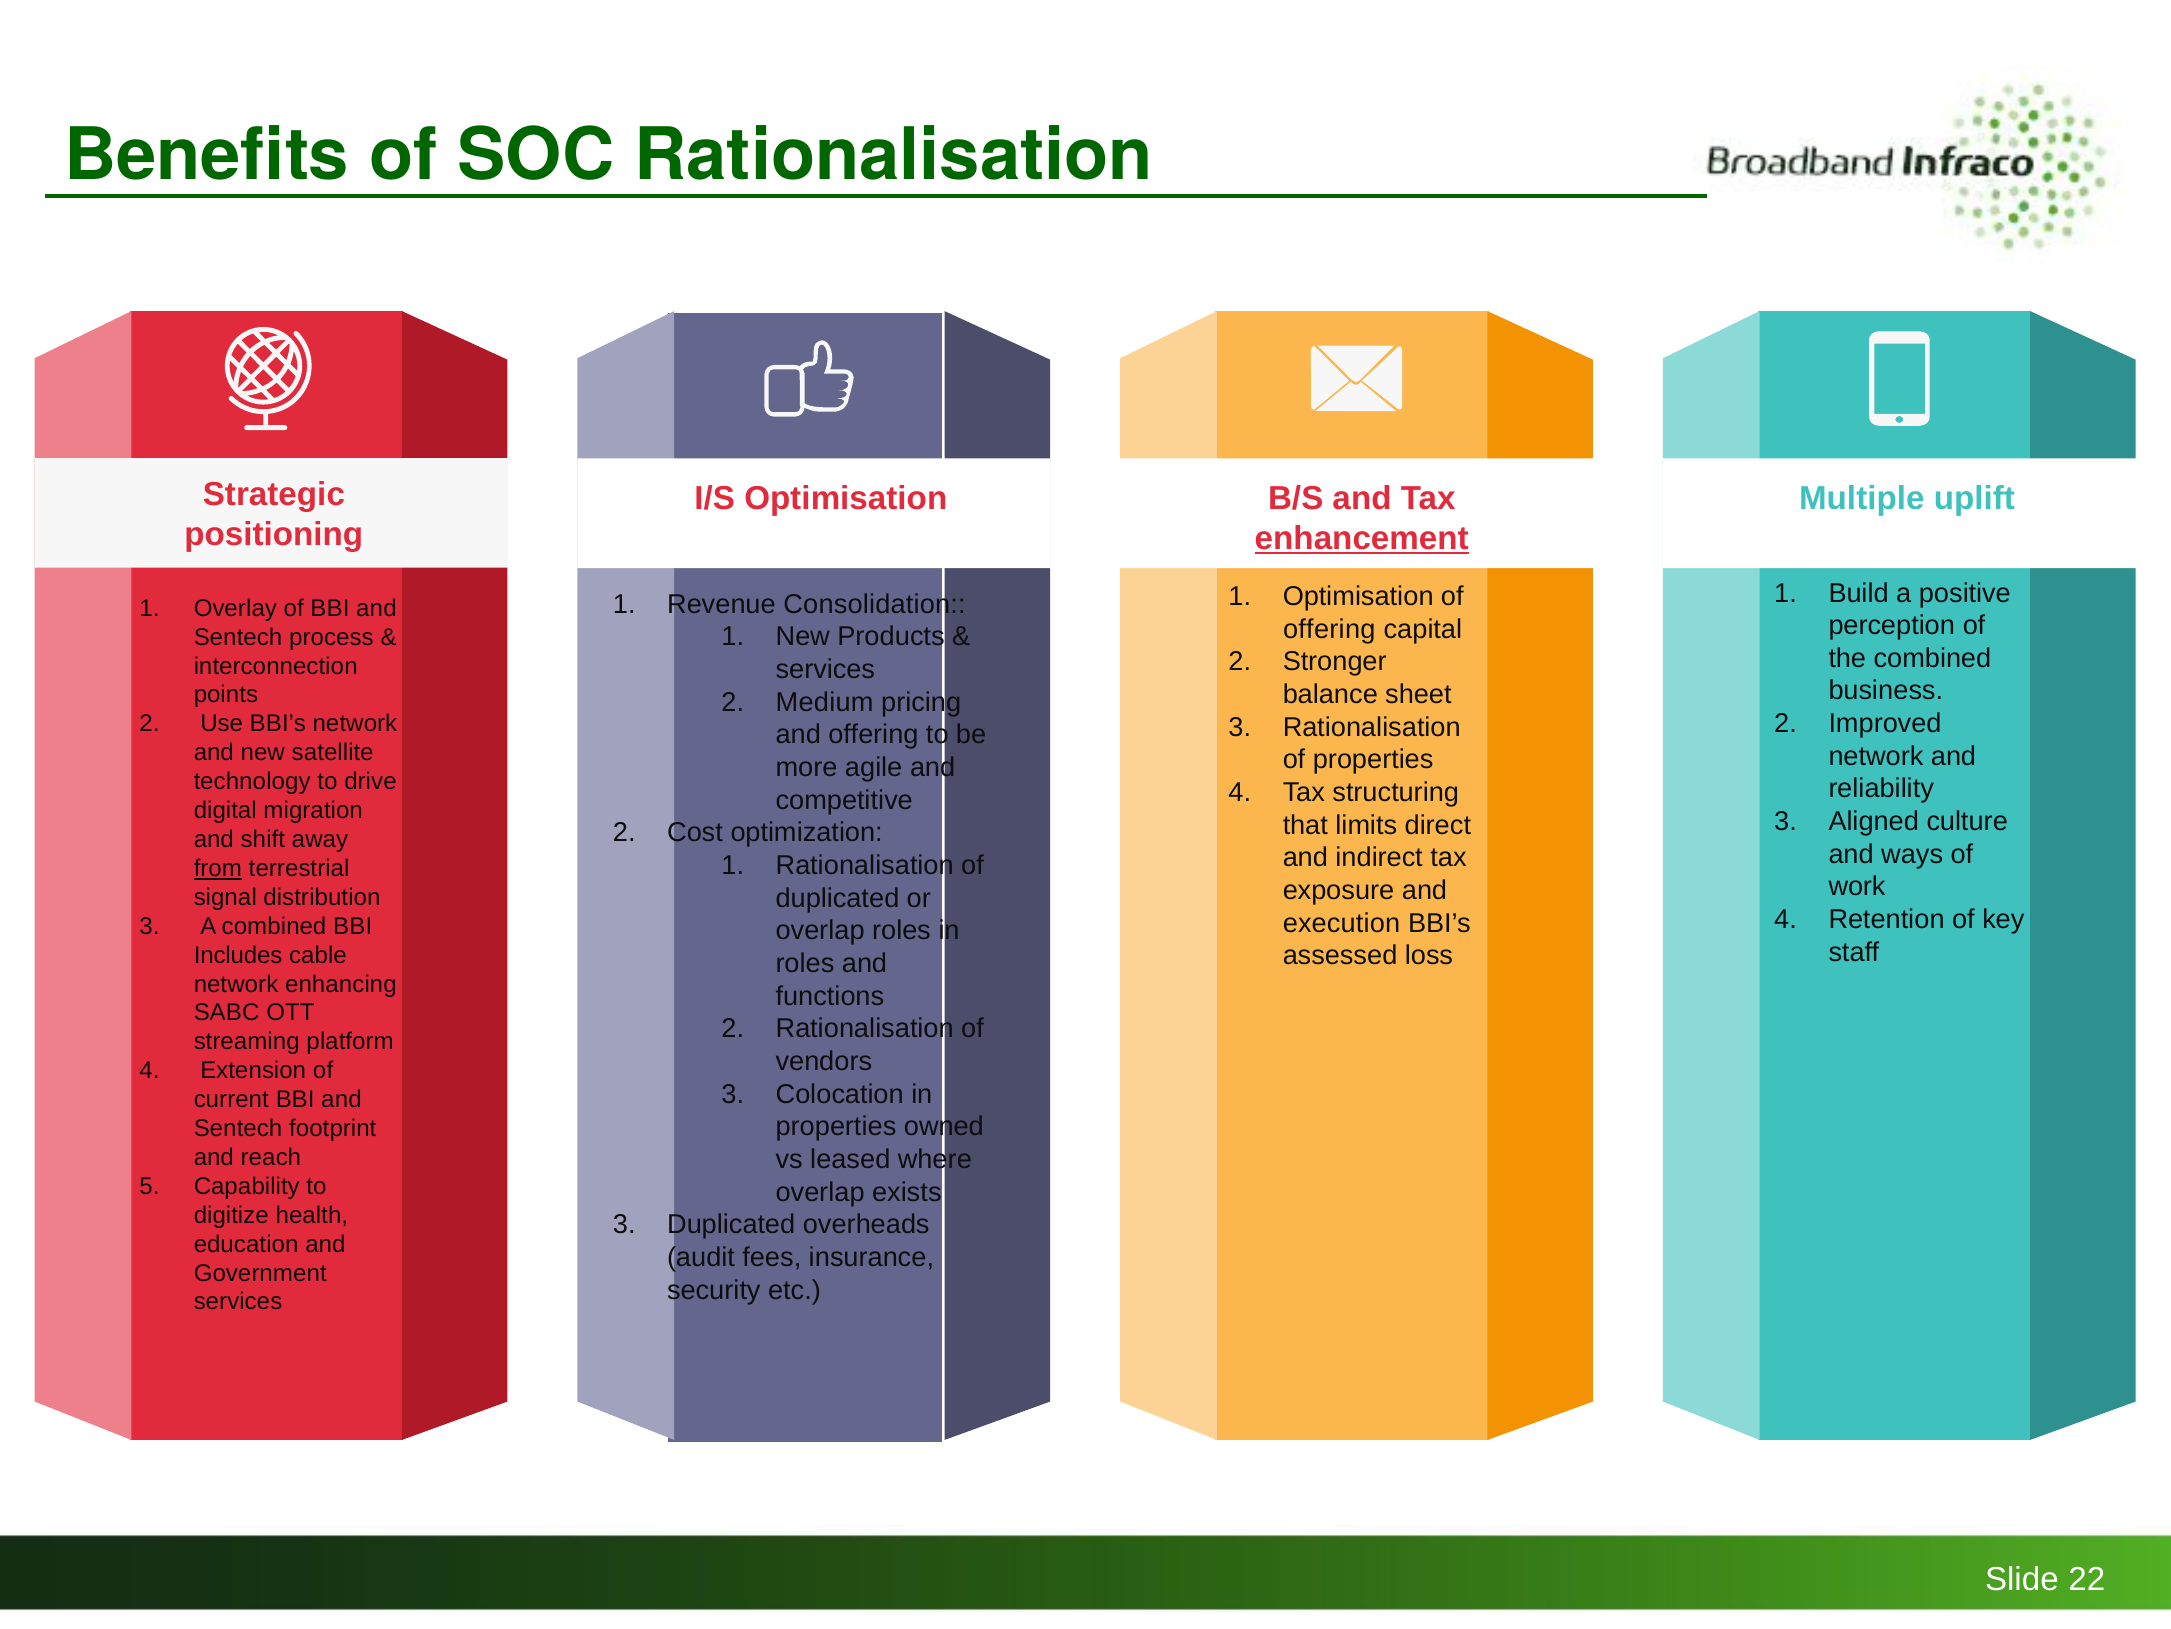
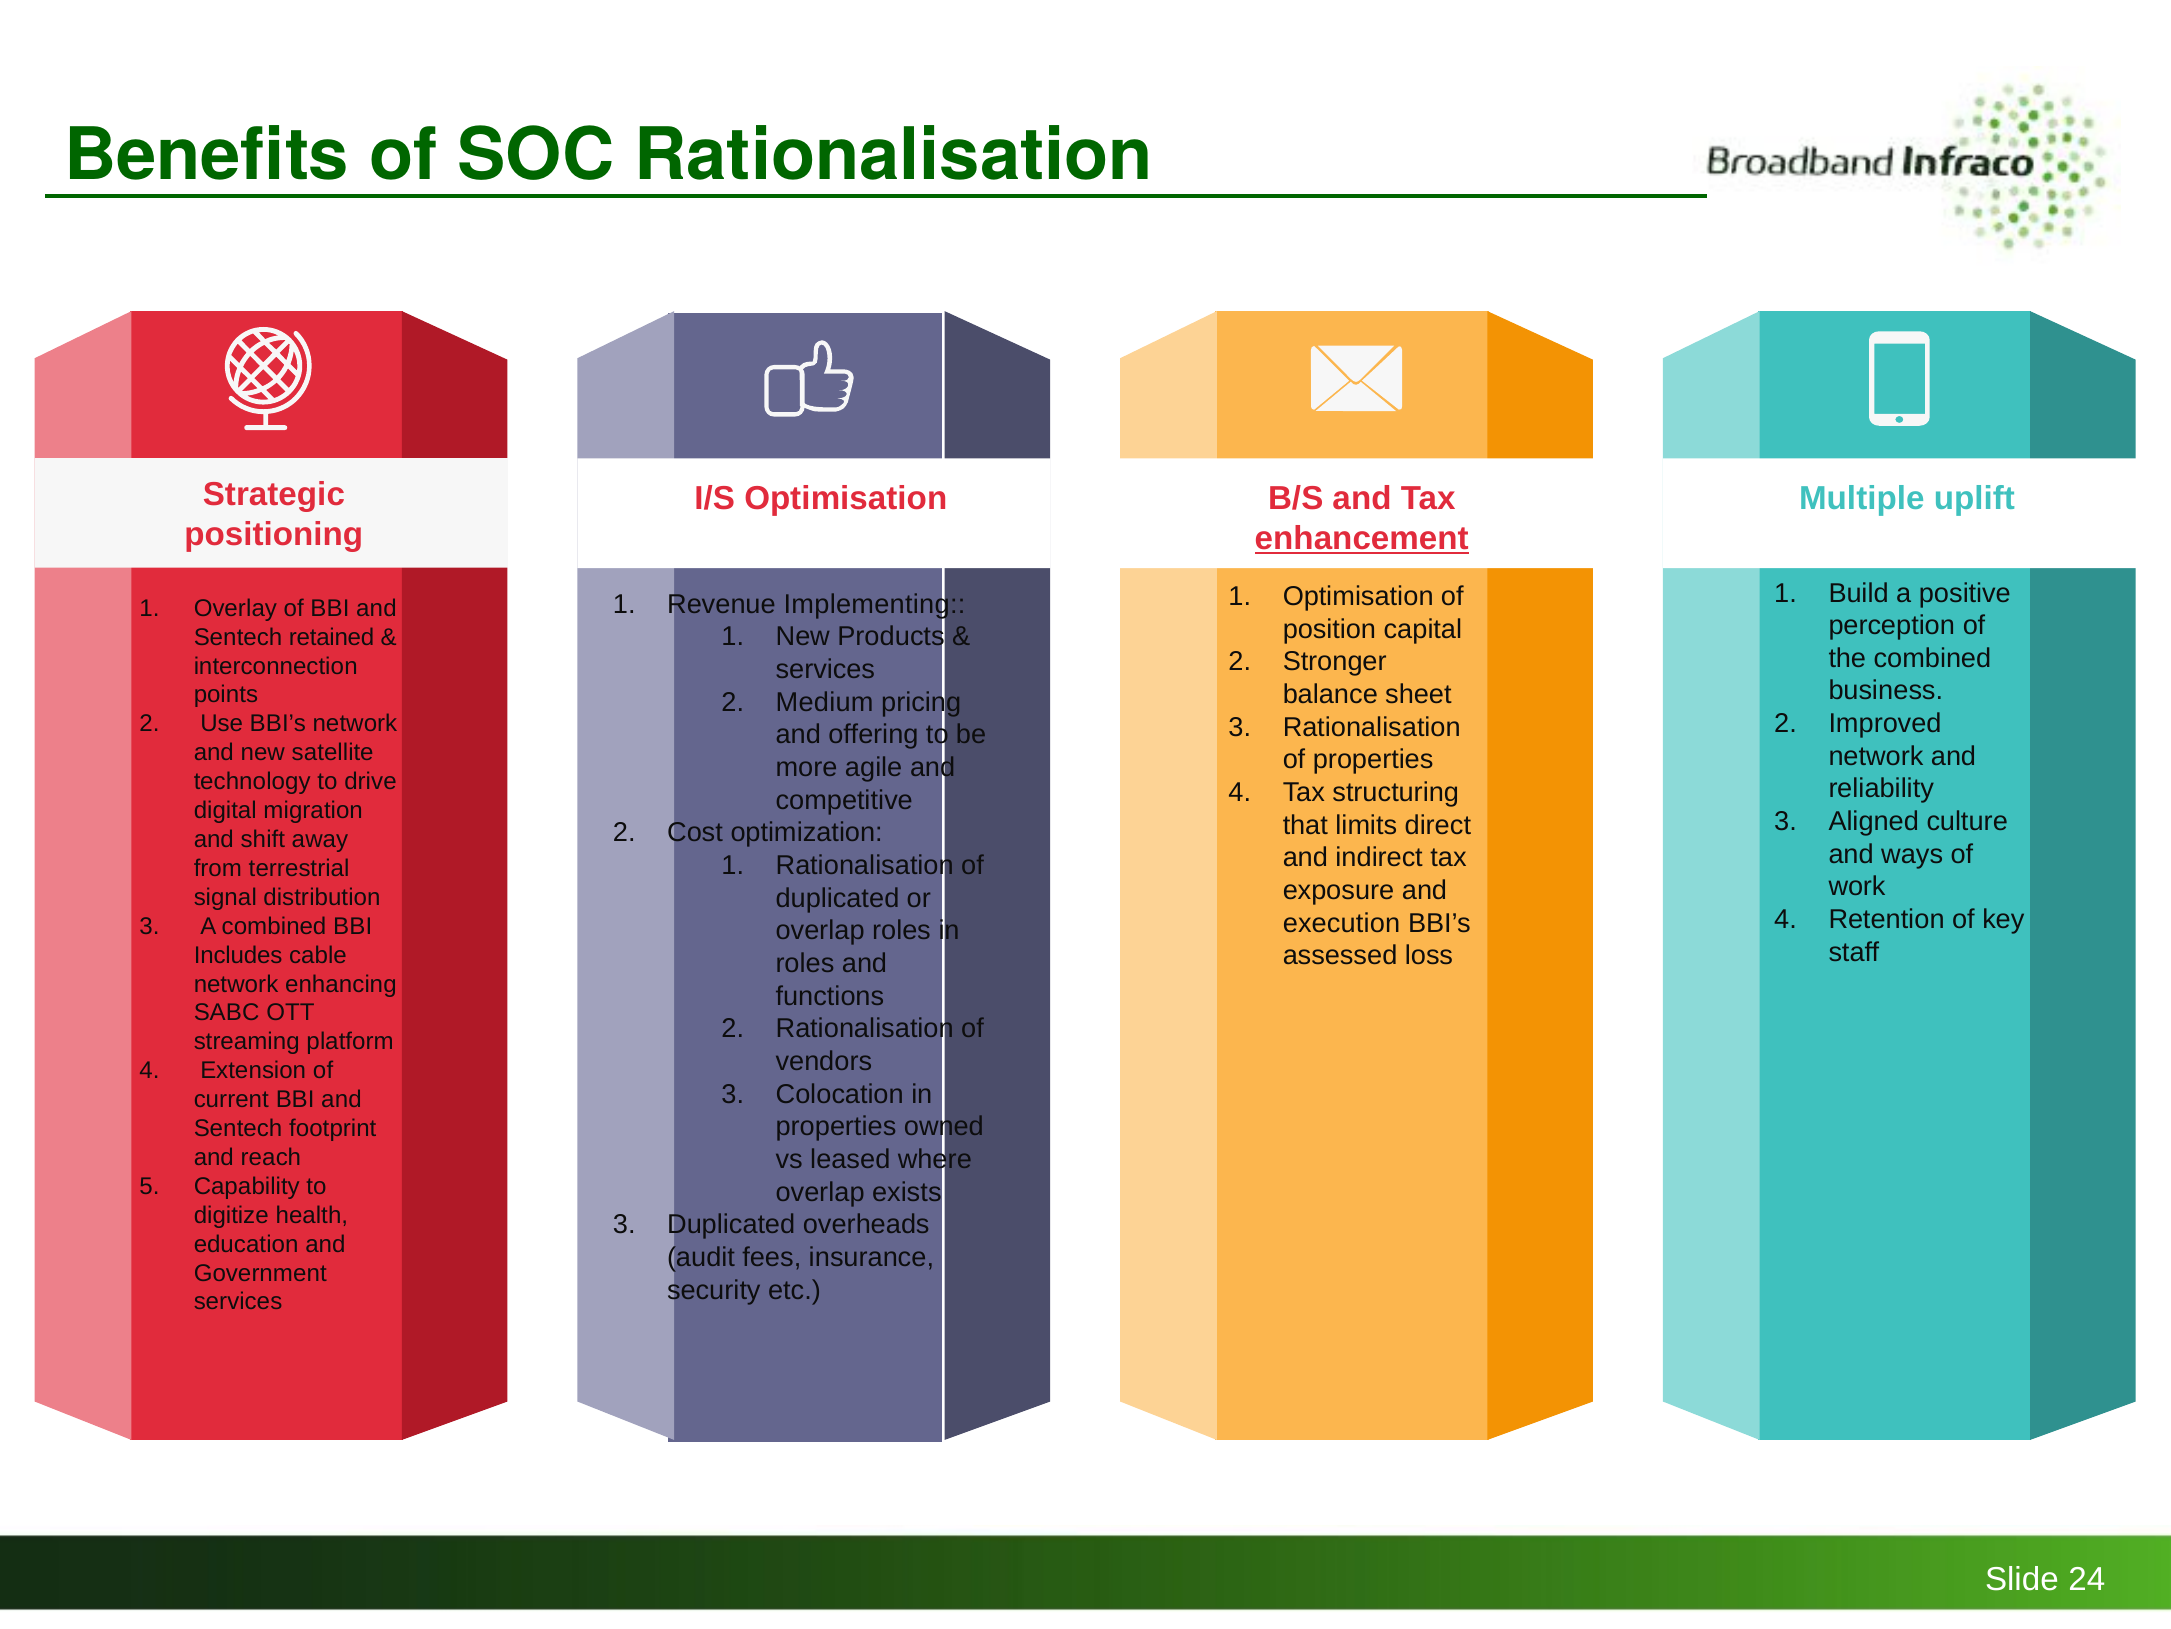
Consolidation: Consolidation -> Implementing
offering at (1329, 629): offering -> position
process: process -> retained
from underline: present -> none
22: 22 -> 24
